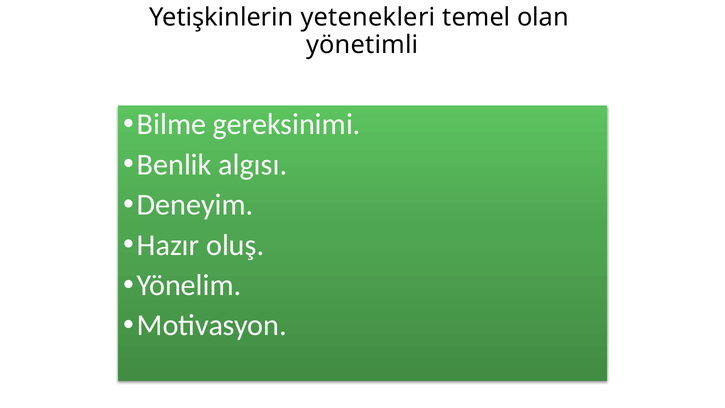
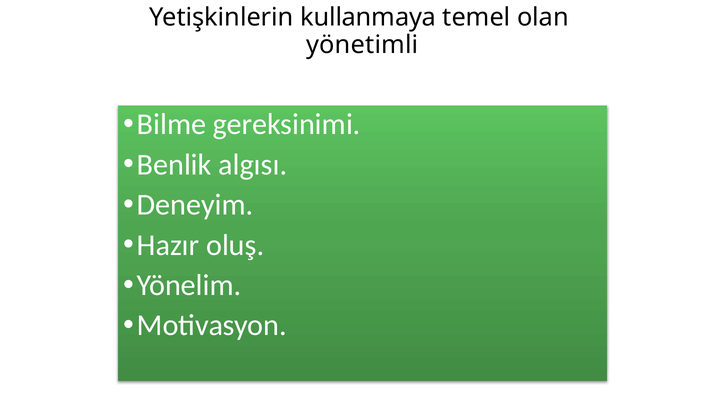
yetenekleri: yetenekleri -> kullanmaya
